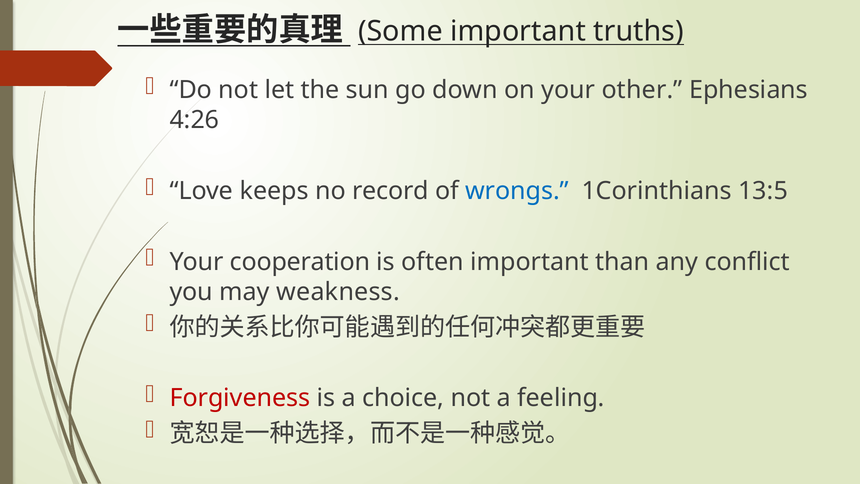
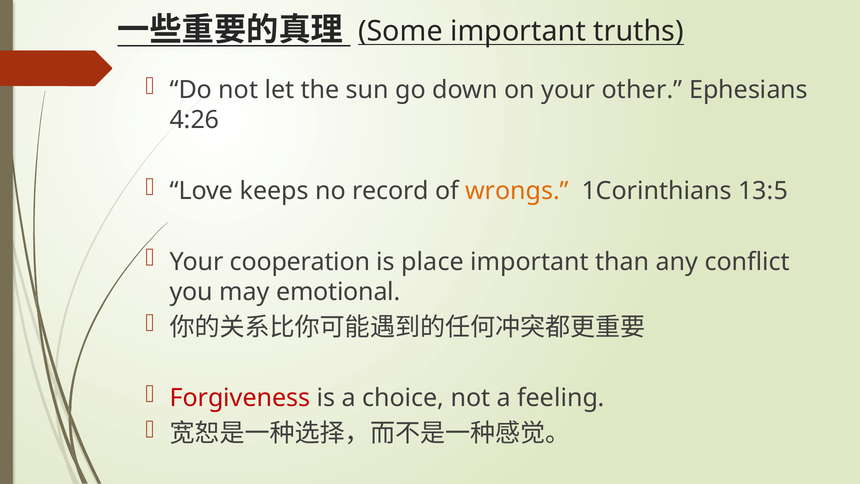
wrongs colour: blue -> orange
often: often -> place
weakness: weakness -> emotional
